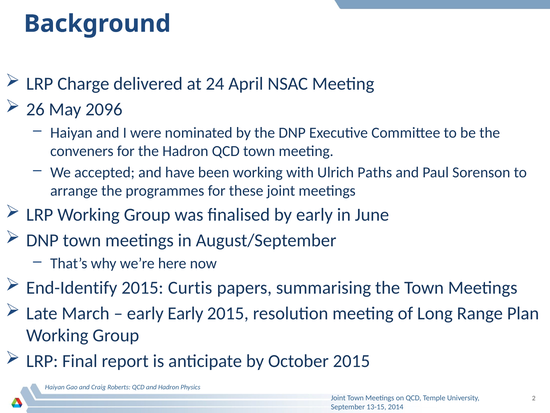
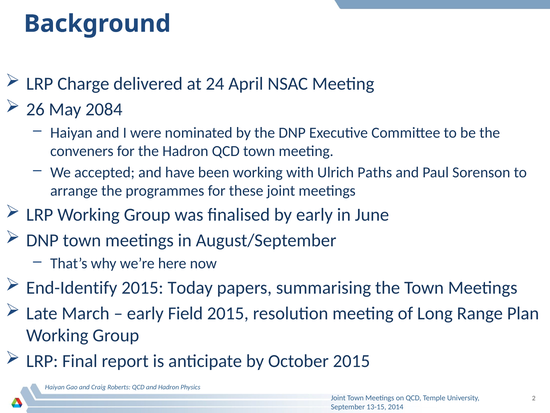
2096: 2096 -> 2084
Curtis: Curtis -> Today
early Early: Early -> Field
